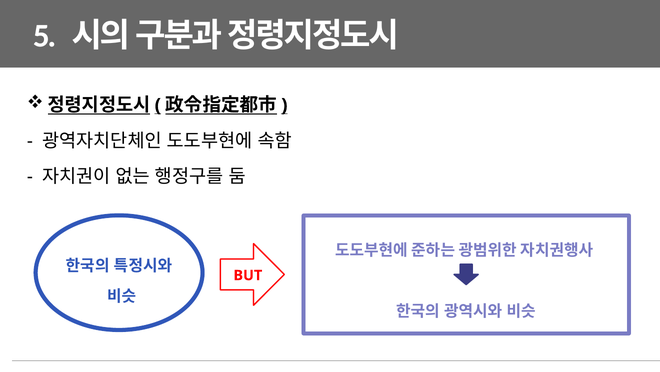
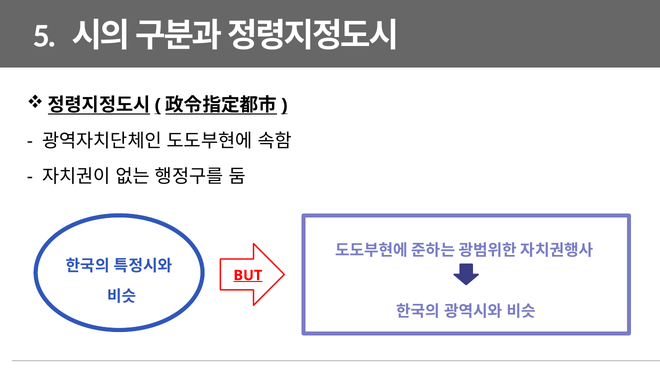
BUT underline: none -> present
